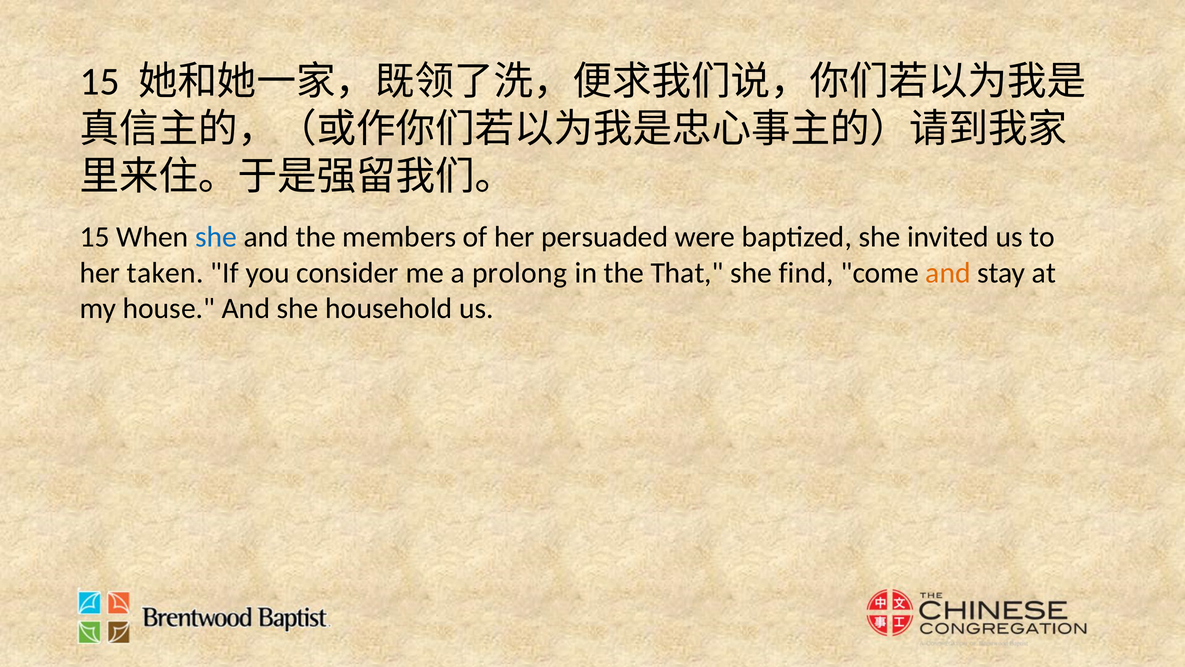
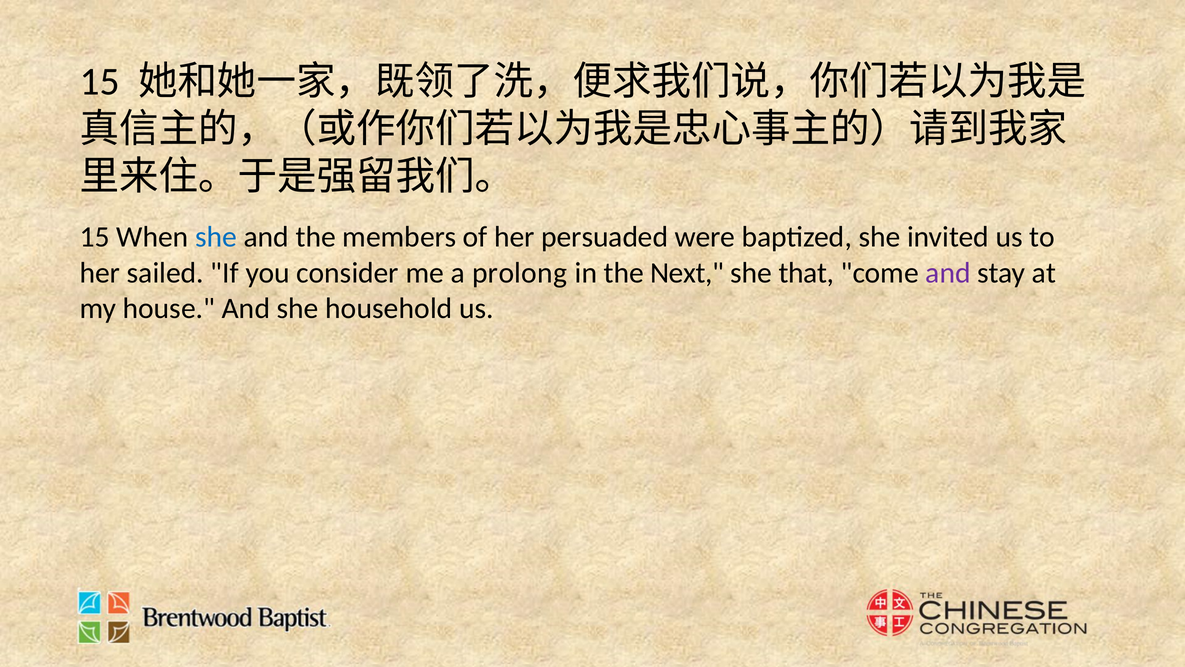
taken: taken -> sailed
That: That -> Next
find: find -> that
and at (948, 273) colour: orange -> purple
